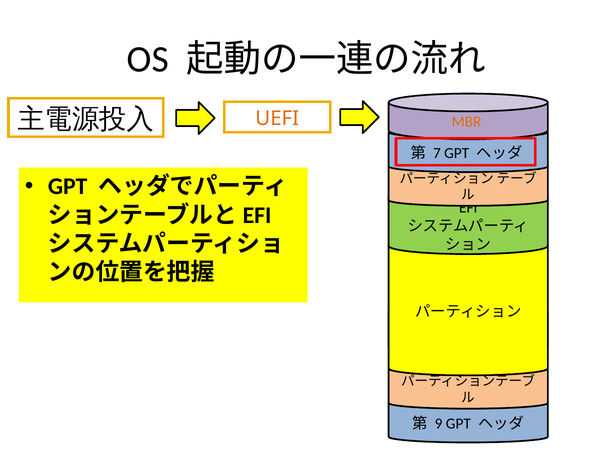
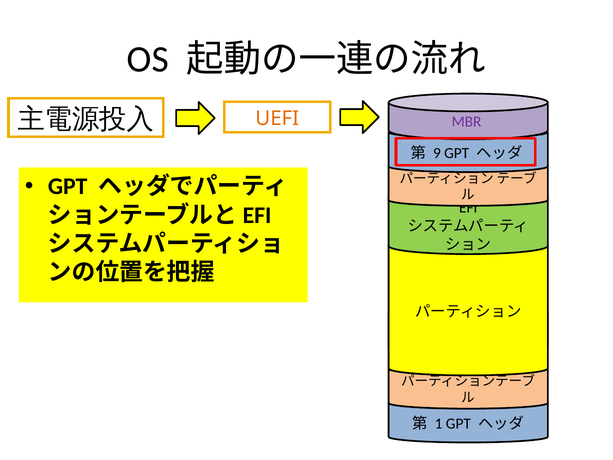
MBR colour: orange -> purple
7: 7 -> 9
9: 9 -> 1
